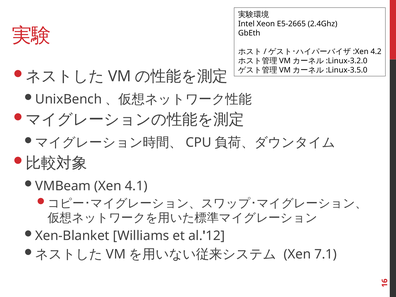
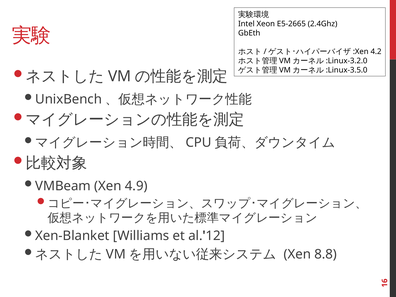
4.1: 4.1 -> 4.9
7.1: 7.1 -> 8.8
